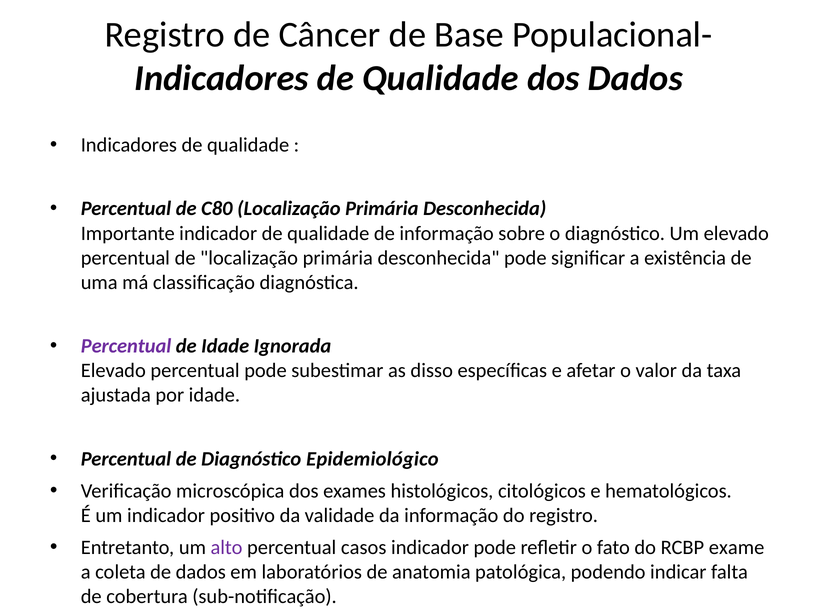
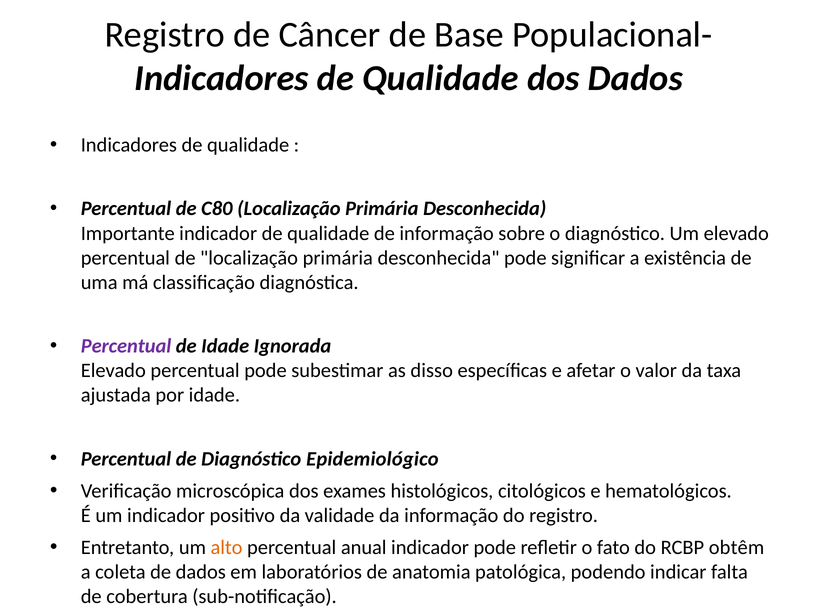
alto colour: purple -> orange
casos: casos -> anual
exame: exame -> obtêm
